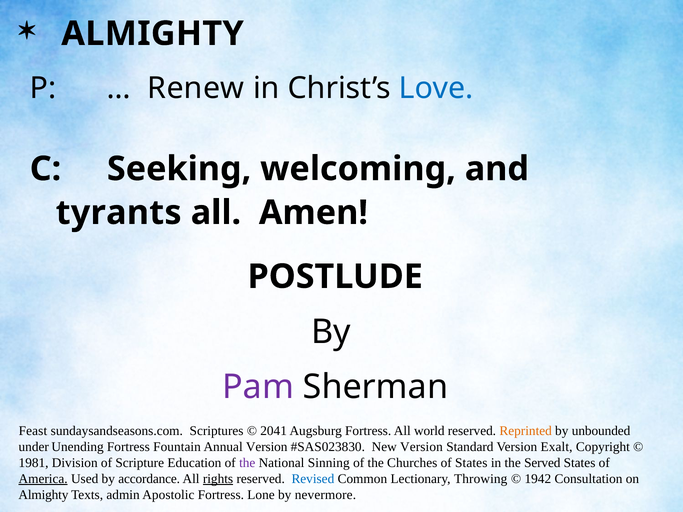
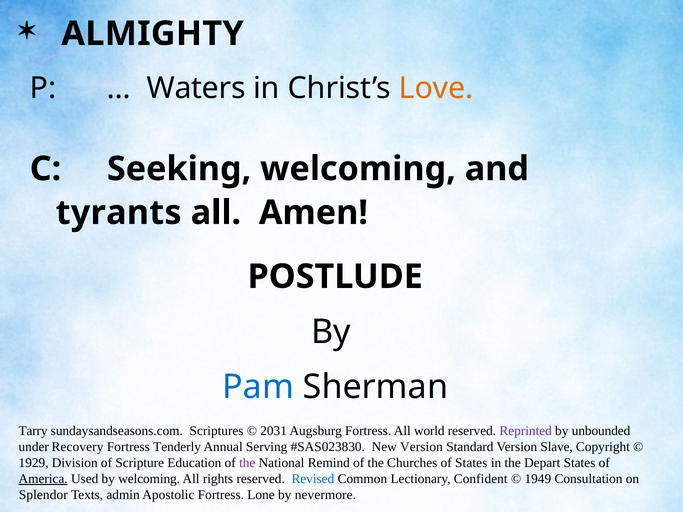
Renew: Renew -> Waters
Love colour: blue -> orange
Pam colour: purple -> blue
Feast: Feast -> Tarry
2041: 2041 -> 2031
Reprinted colour: orange -> purple
Unending: Unending -> Recovery
Fountain: Fountain -> Tenderly
Annual Version: Version -> Serving
Exalt: Exalt -> Slave
1981: 1981 -> 1929
Sinning: Sinning -> Remind
Served: Served -> Depart
by accordance: accordance -> welcoming
rights underline: present -> none
Throwing: Throwing -> Confident
1942: 1942 -> 1949
Almighty at (43, 495): Almighty -> Splendor
